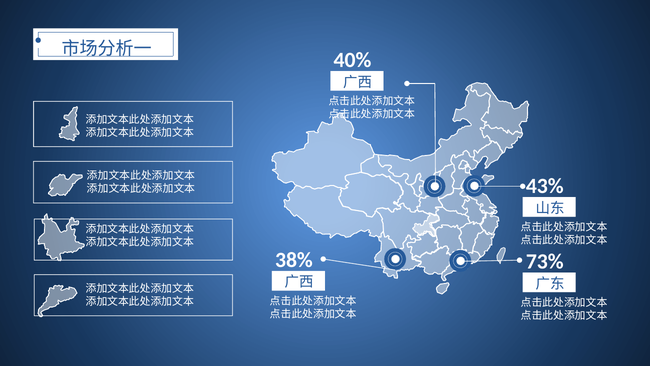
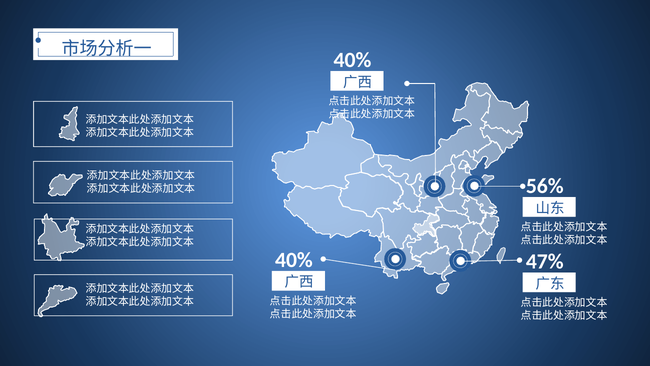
43%: 43% -> 56%
38% at (294, 260): 38% -> 40%
73%: 73% -> 47%
